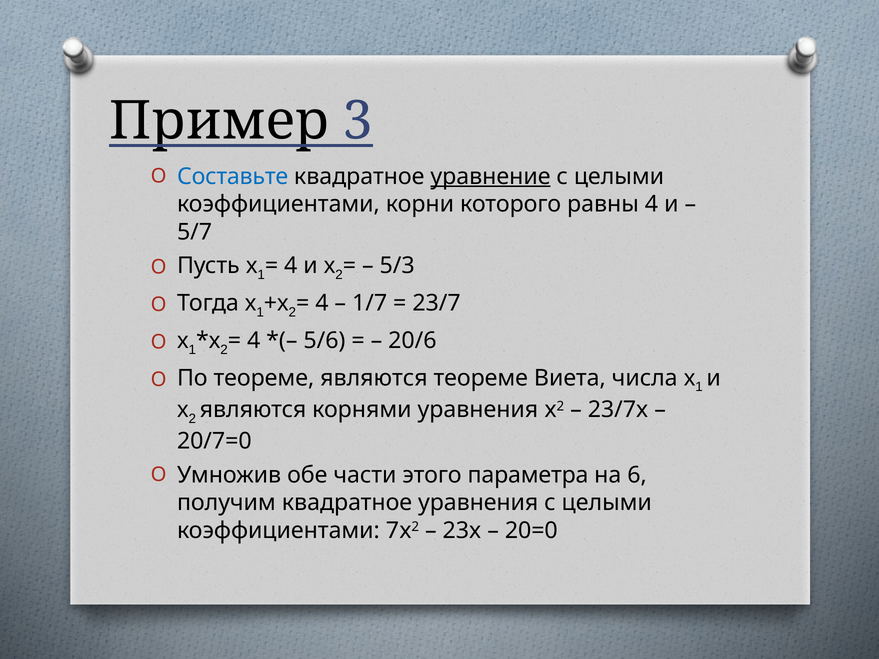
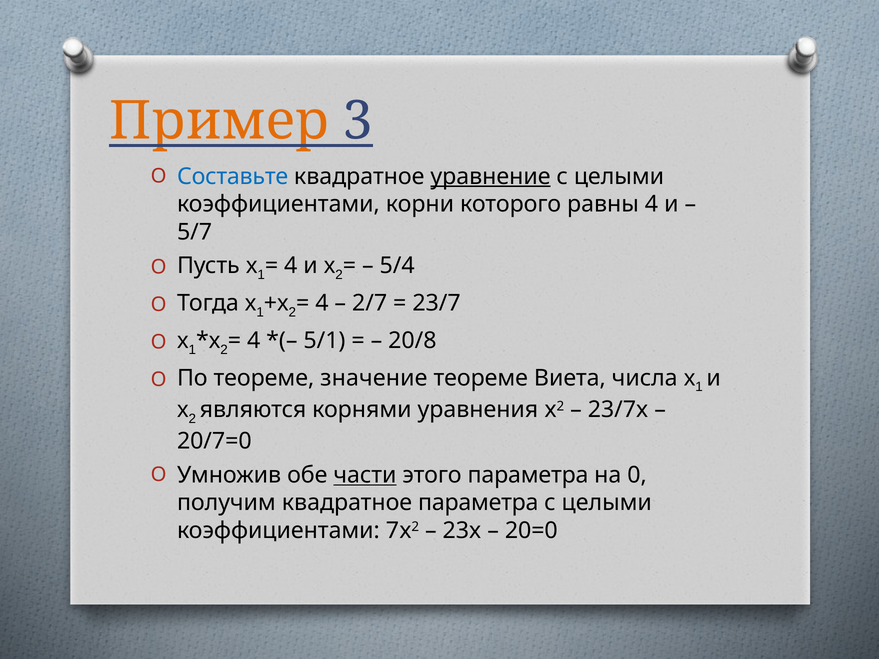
Пример colour: black -> orange
5/3: 5/3 -> 5/4
1/7: 1/7 -> 2/7
5/6: 5/6 -> 5/1
20/6: 20/6 -> 20/8
теореме являются: являются -> значение
части underline: none -> present
6: 6 -> 0
квадратное уравнения: уравнения -> параметра
